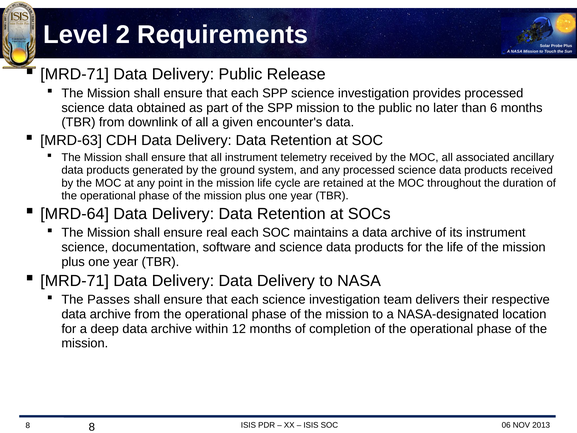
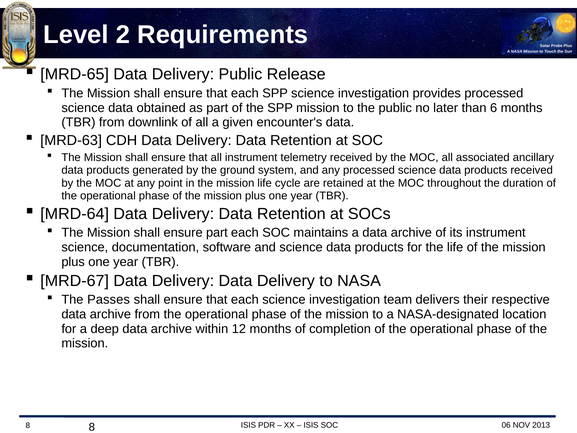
MRD-71 at (75, 74): MRD-71 -> MRD-65
ensure real: real -> part
MRD-71 at (75, 281): MRD-71 -> MRD-67
